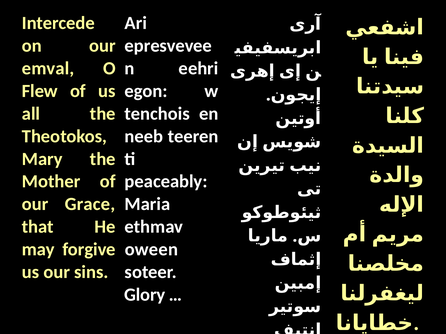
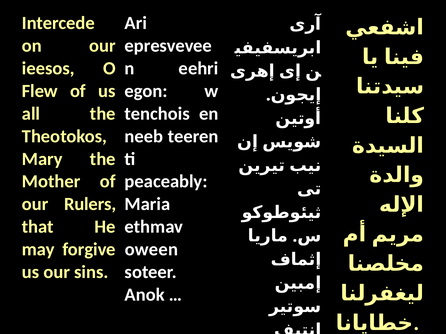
emval: emval -> ieesos
Grace: Grace -> Rulers
Glory: Glory -> Anok
